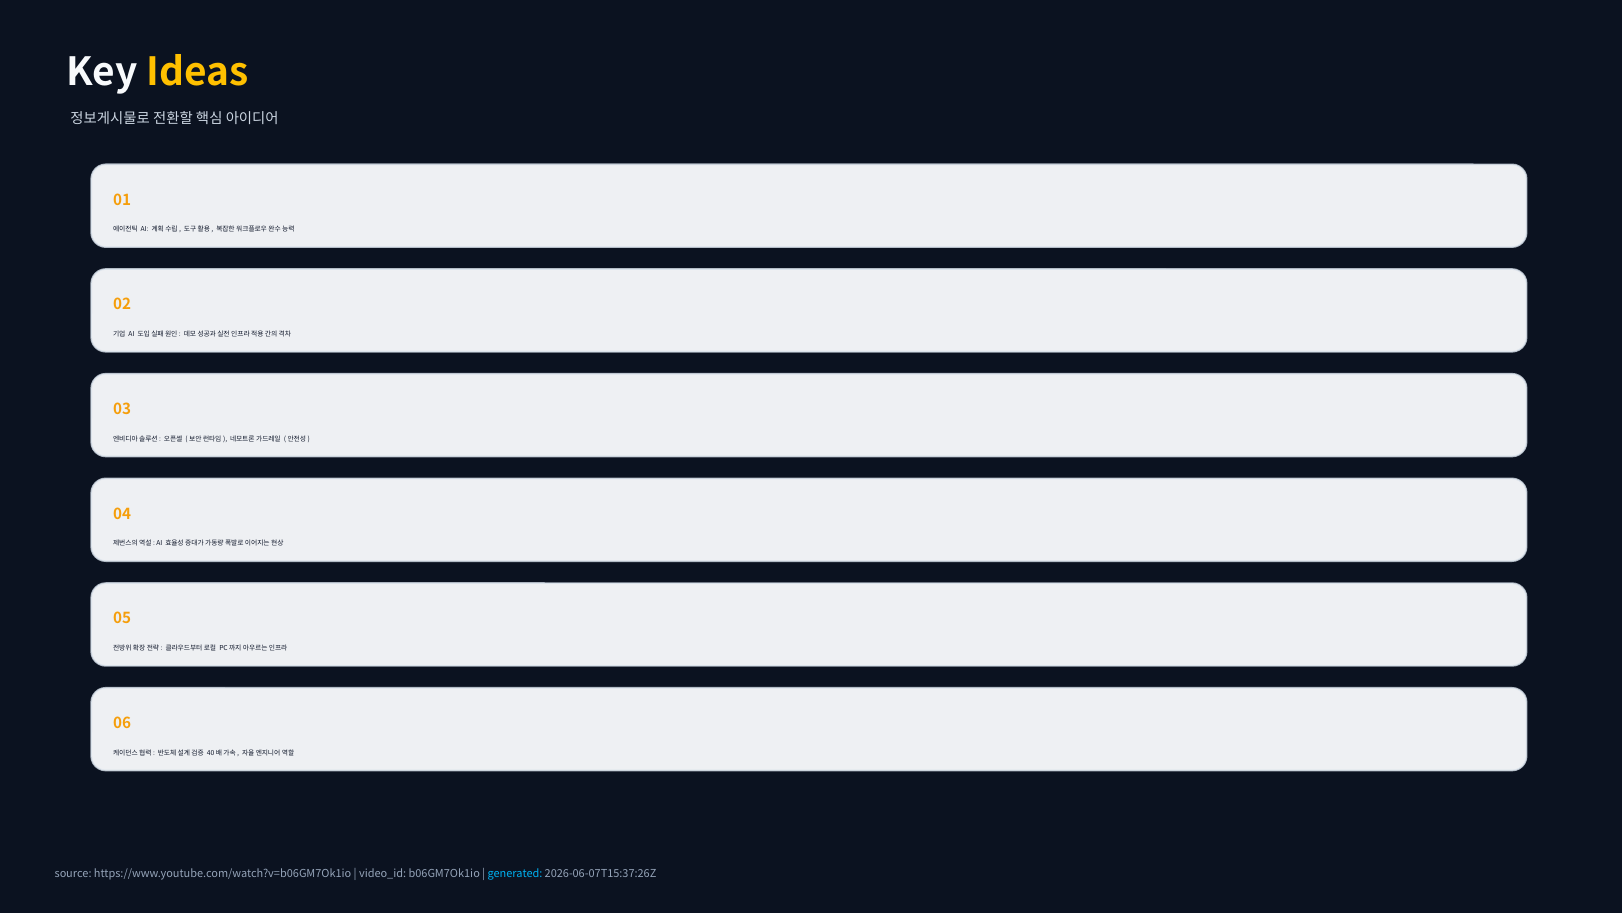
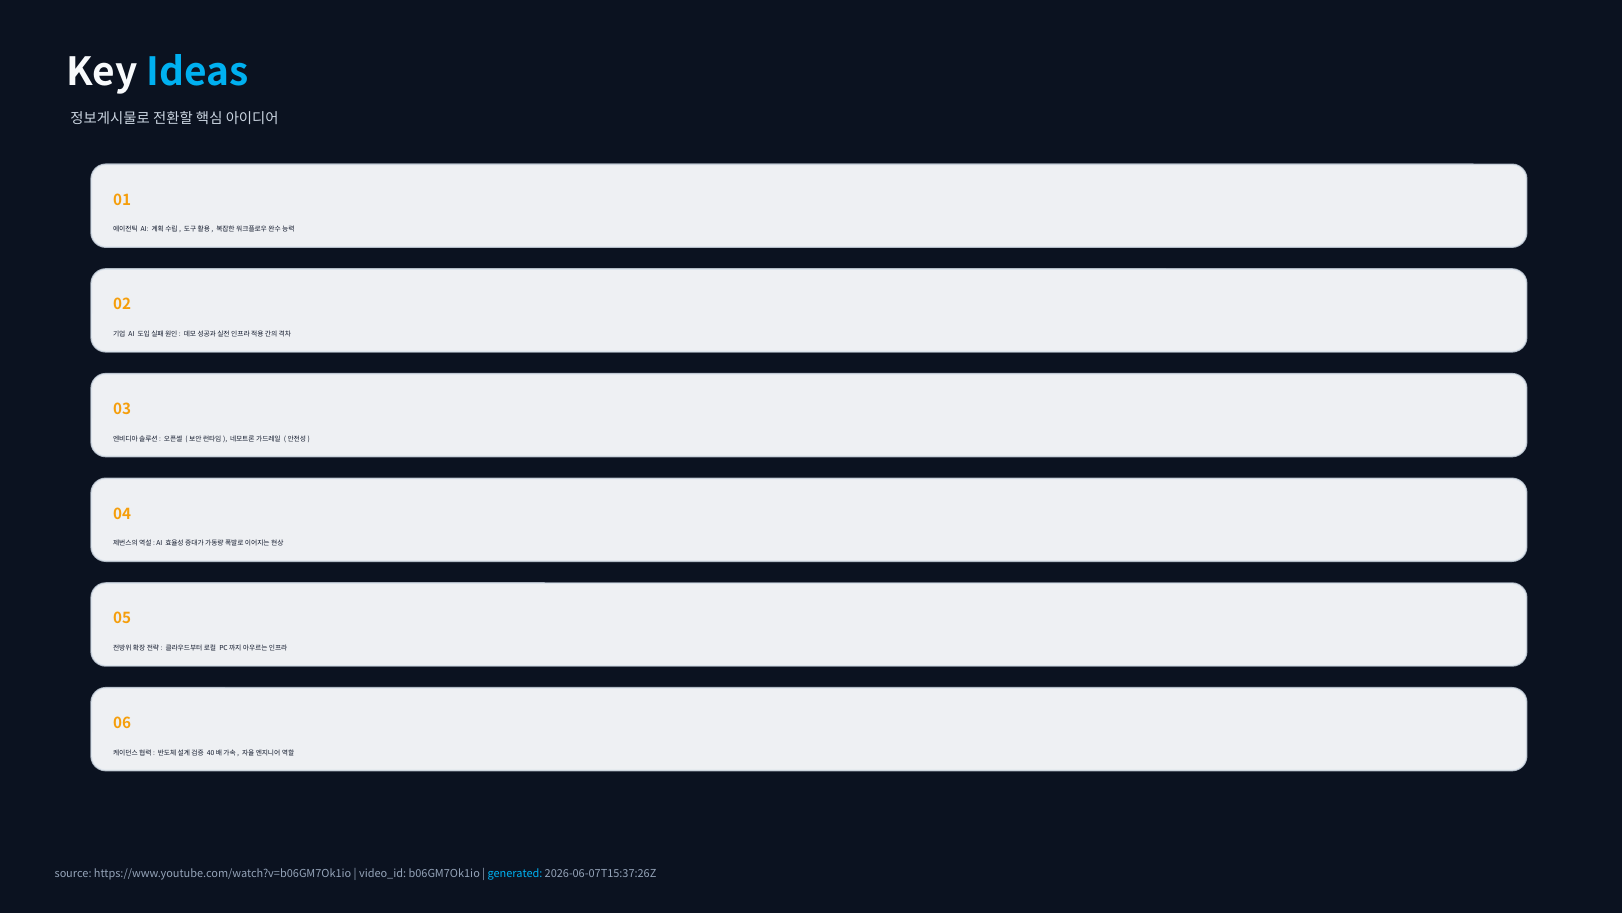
Ideas colour: yellow -> light blue
